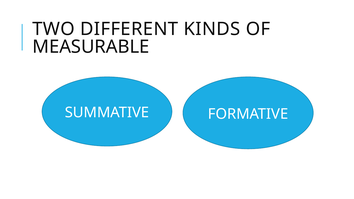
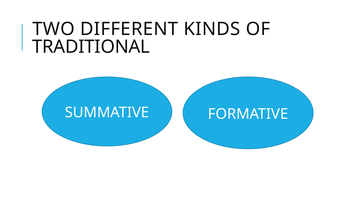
MEASURABLE: MEASURABLE -> TRADITIONAL
